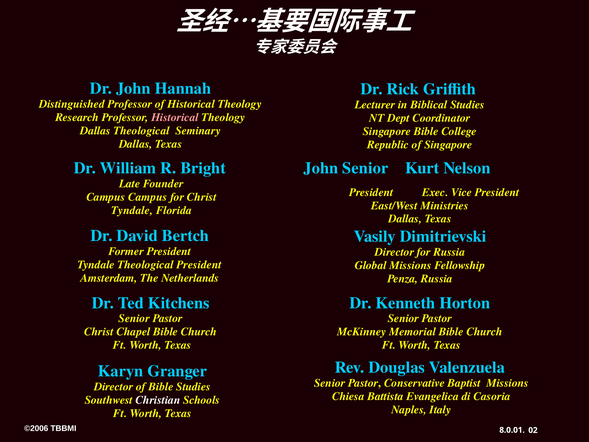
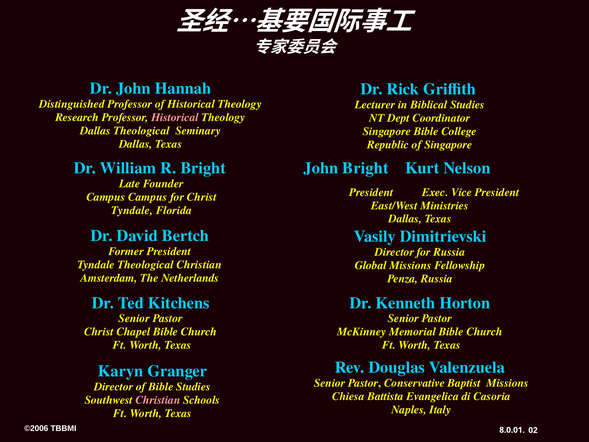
John Senior: Senior -> Bright
Theological President: President -> Christian
Christian at (158, 400) colour: white -> pink
